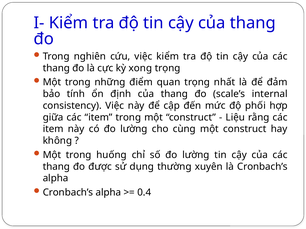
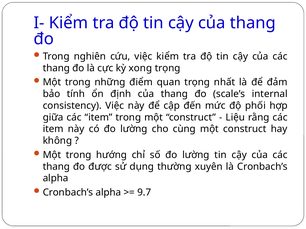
huống: huống -> hướng
0.4: 0.4 -> 9.7
